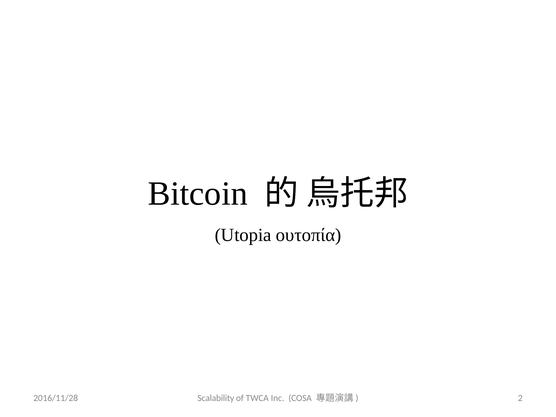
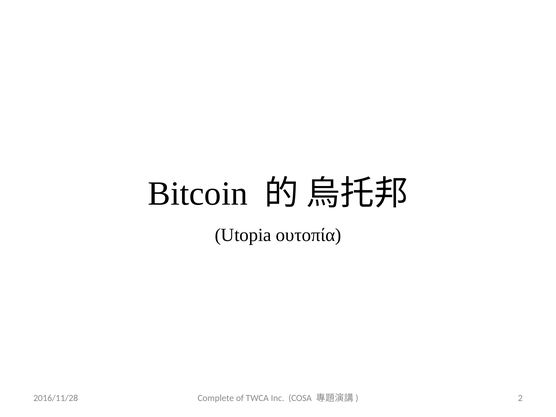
Scalability: Scalability -> Complete
